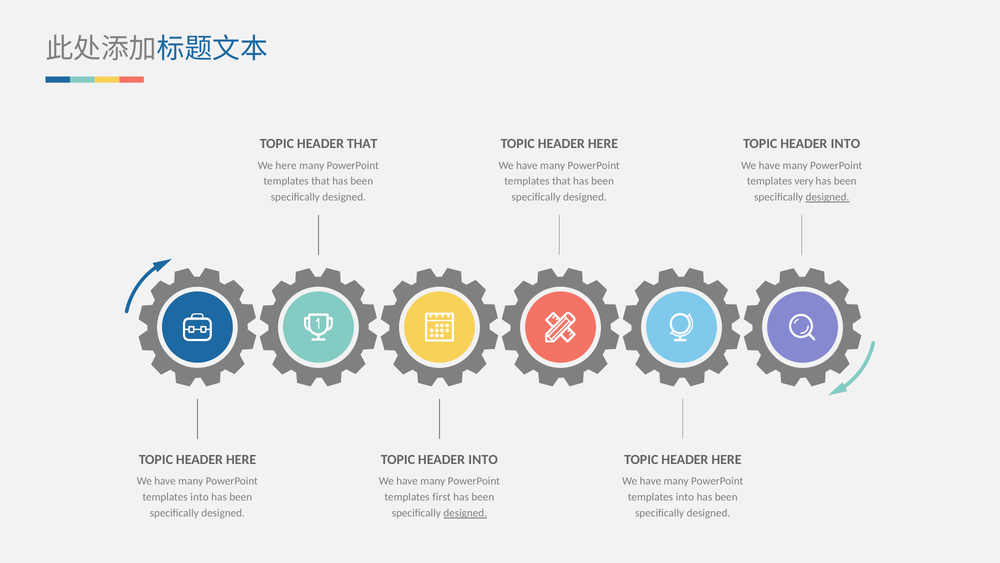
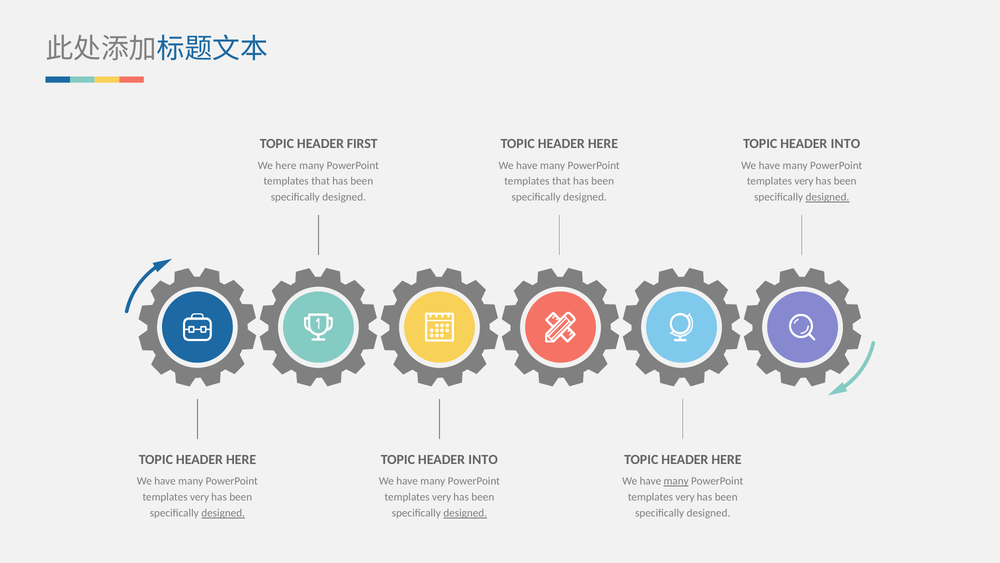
HEADER THAT: THAT -> FIRST
many at (676, 481) underline: none -> present
into at (199, 497): into -> very
first at (442, 497): first -> very
into at (685, 497): into -> very
designed at (223, 513) underline: none -> present
